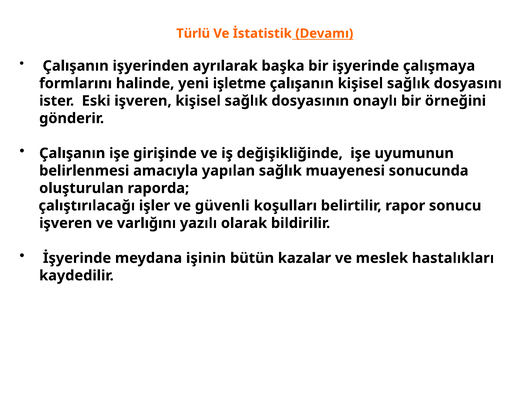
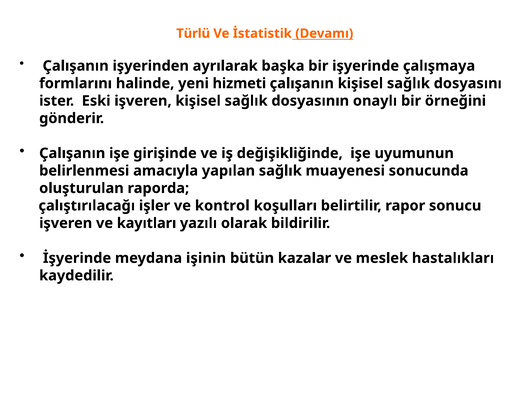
işletme: işletme -> hizmeti
güvenli: güvenli -> kontrol
varlığını: varlığını -> kayıtları
